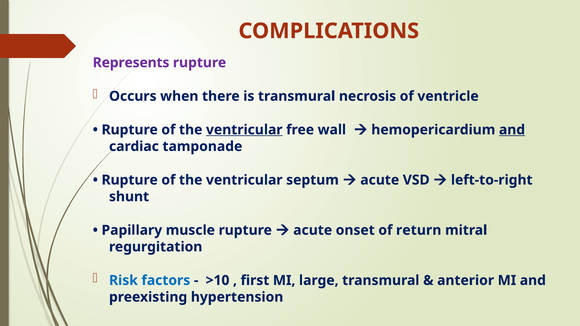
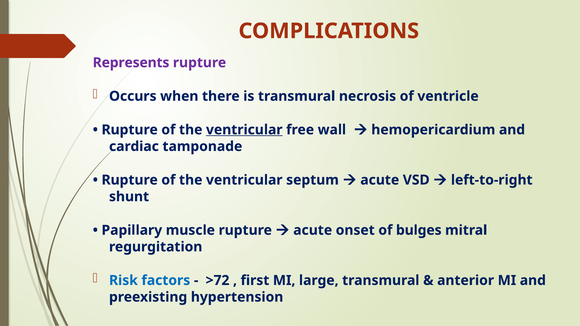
and at (512, 130) underline: present -> none
return: return -> bulges
>10: >10 -> >72
